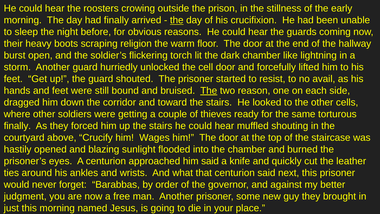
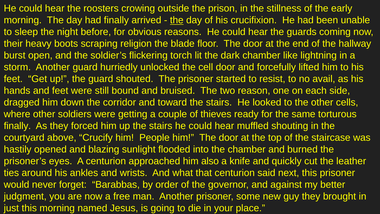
warm: warm -> blade
The at (209, 91) underline: present -> none
Wages: Wages -> People
him said: said -> also
